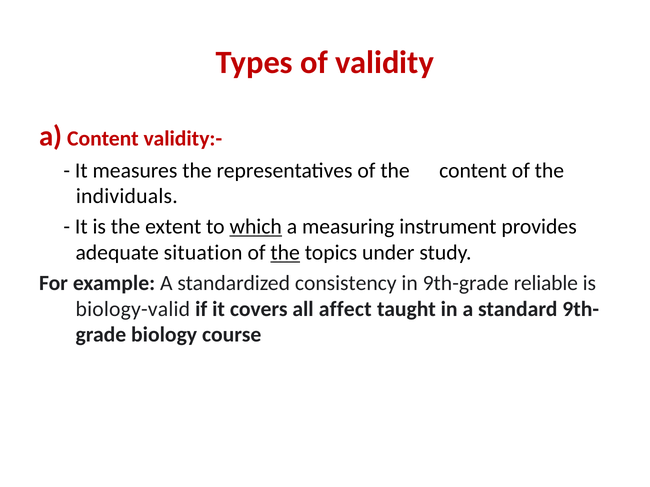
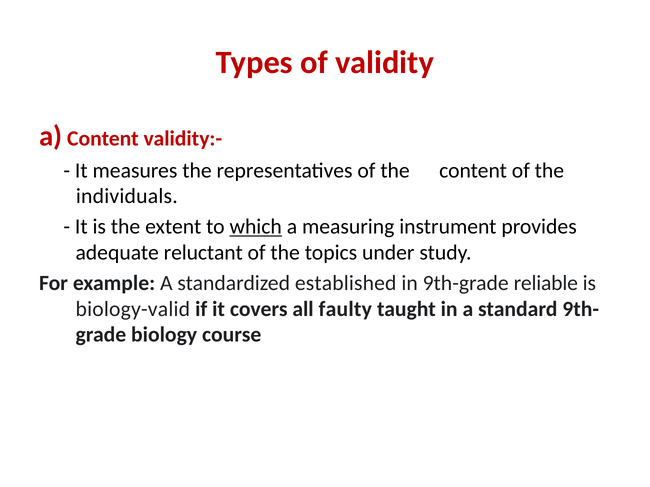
situation: situation -> reluctant
the at (285, 253) underline: present -> none
consistency: consistency -> established
affect: affect -> faulty
